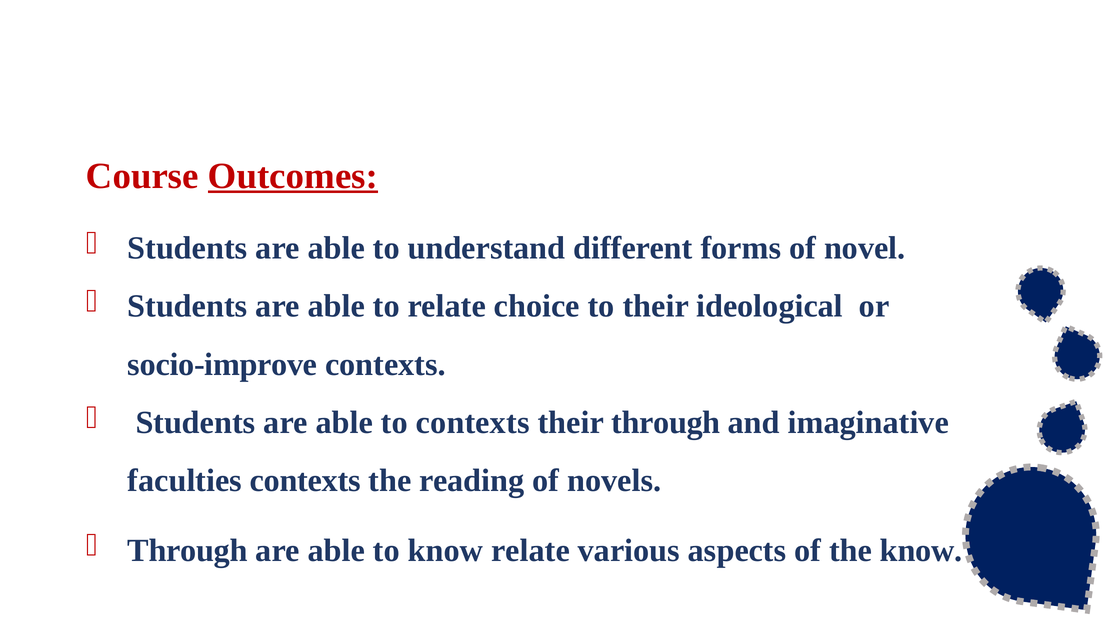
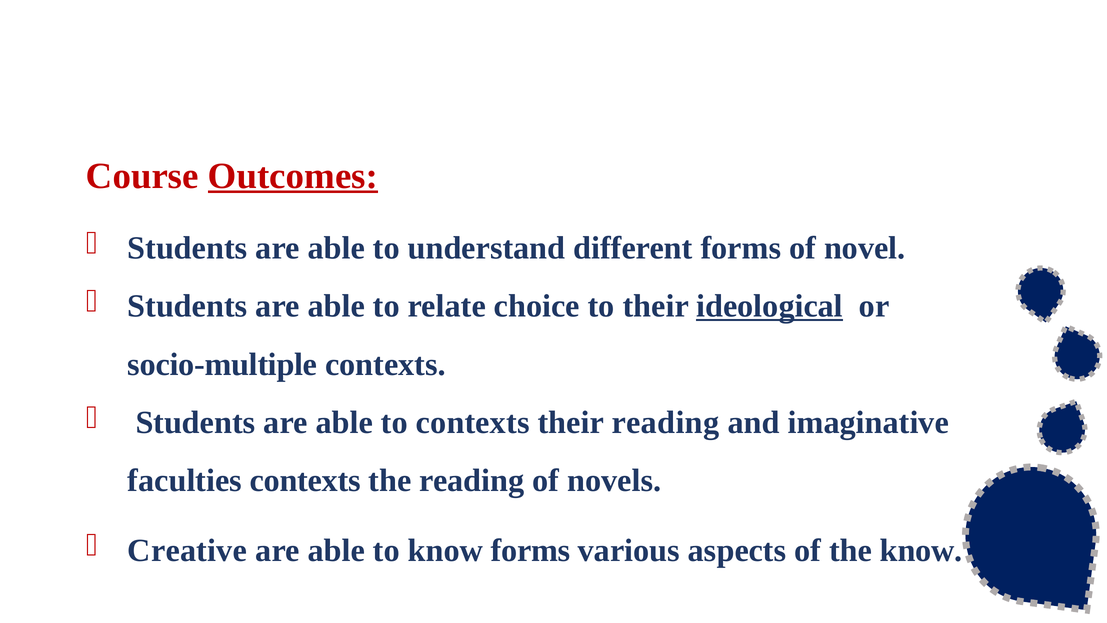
ideological underline: none -> present
socio-improve: socio-improve -> socio-multiple
their through: through -> reading
Through at (188, 550): Through -> Creative
know relate: relate -> forms
